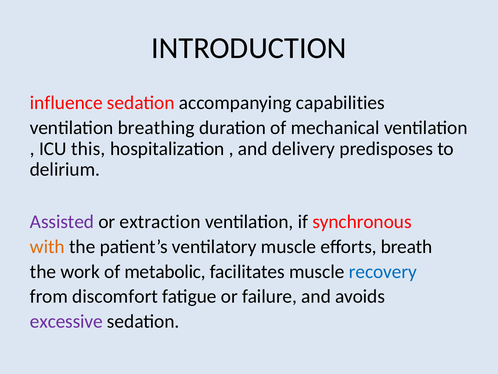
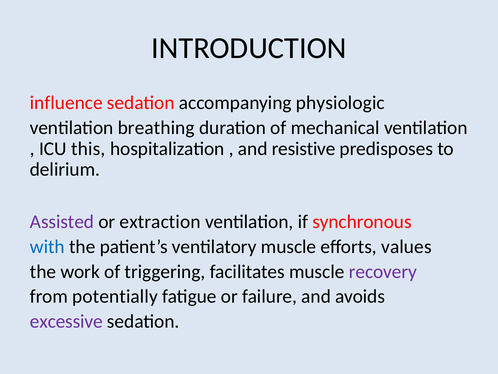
capabilities: capabilities -> physiologic
delivery: delivery -> resistive
with colour: orange -> blue
breath: breath -> values
metabolic: metabolic -> triggering
recovery colour: blue -> purple
discomfort: discomfort -> potentially
